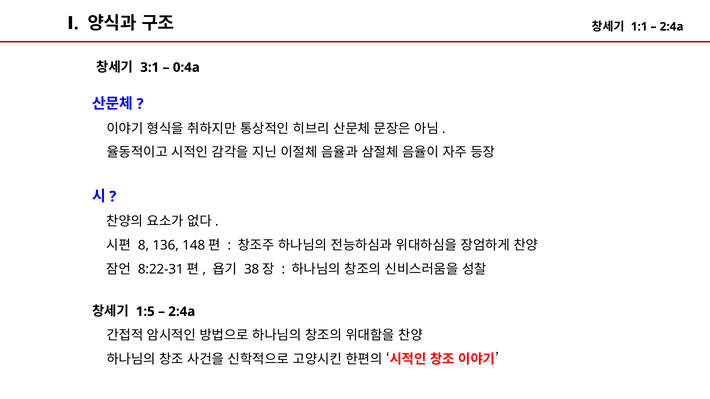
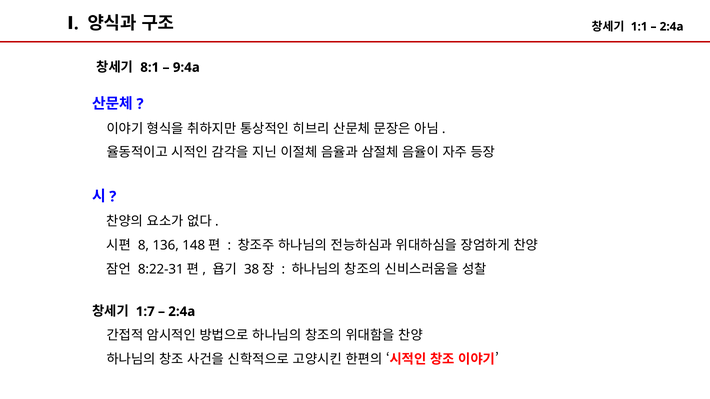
3:1: 3:1 -> 8:1
0:4a: 0:4a -> 9:4a
1:5: 1:5 -> 1:7
